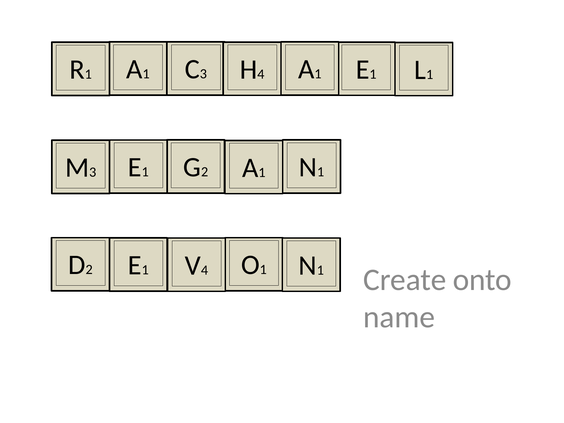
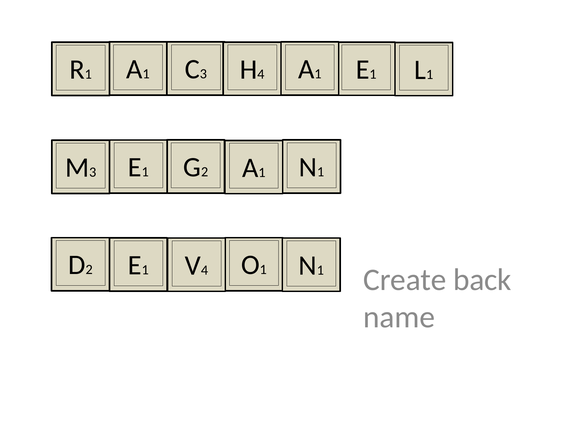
onto: onto -> back
